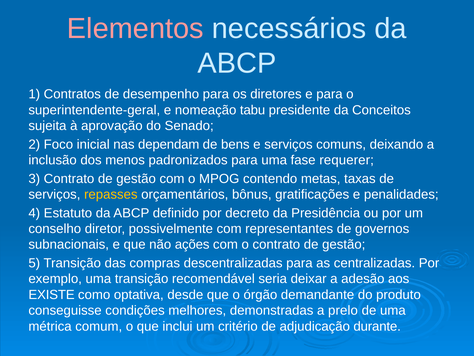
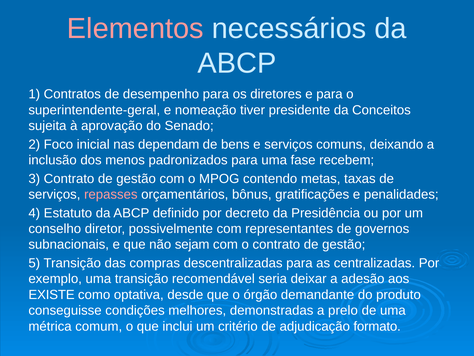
tabu: tabu -> tiver
requerer: requerer -> recebem
repasses colour: yellow -> pink
ações: ações -> sejam
durante: durante -> formato
